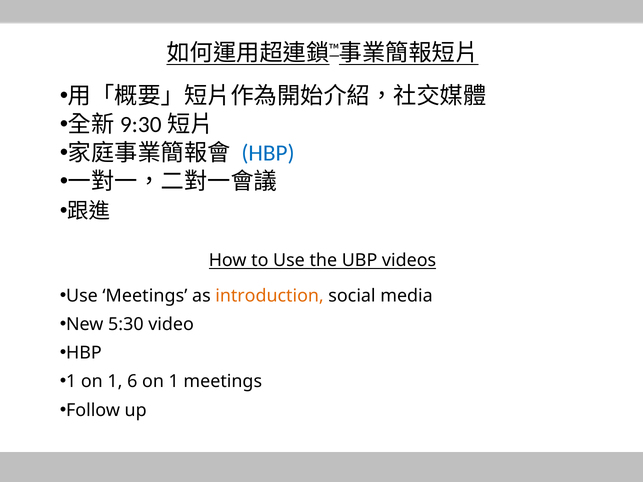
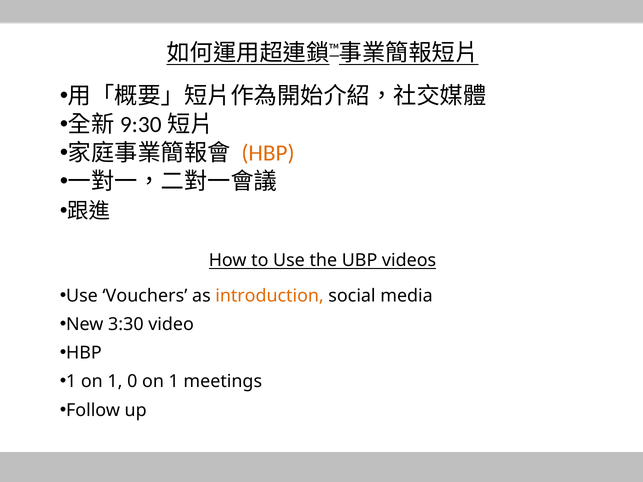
HBP at (268, 153) colour: blue -> orange
Use Meetings: Meetings -> Vouchers
5:30: 5:30 -> 3:30
6: 6 -> 0
